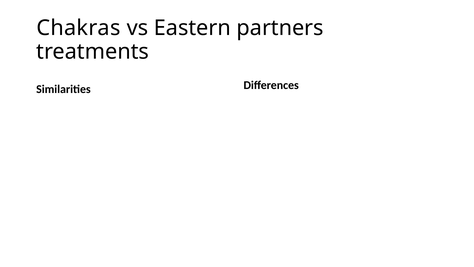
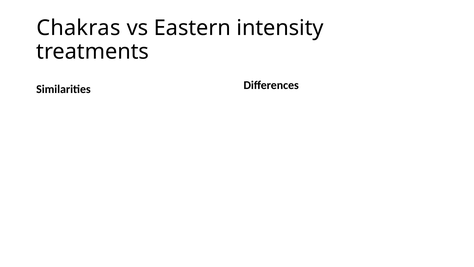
partners: partners -> intensity
